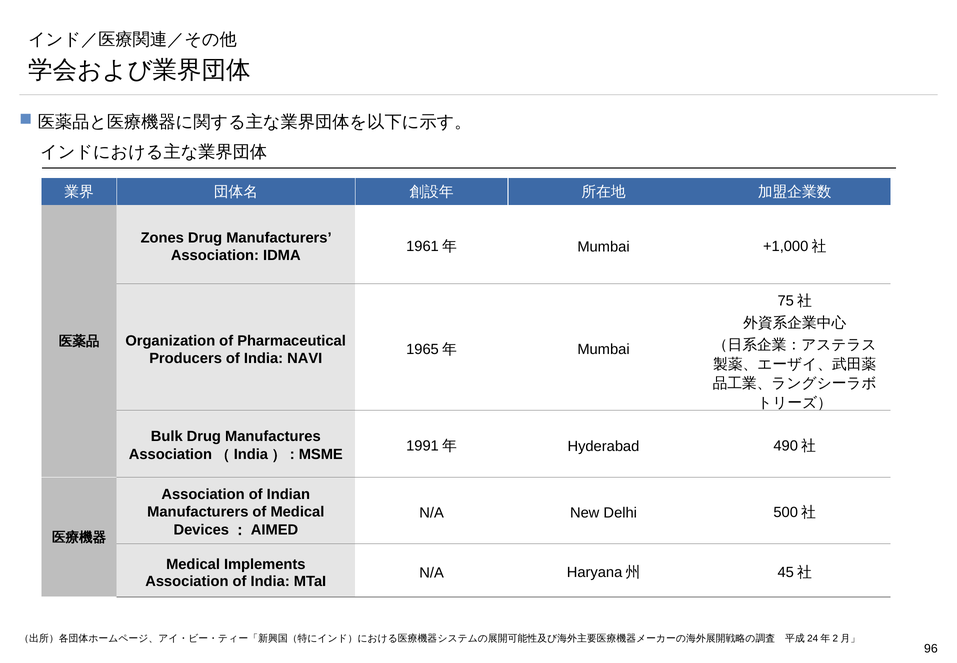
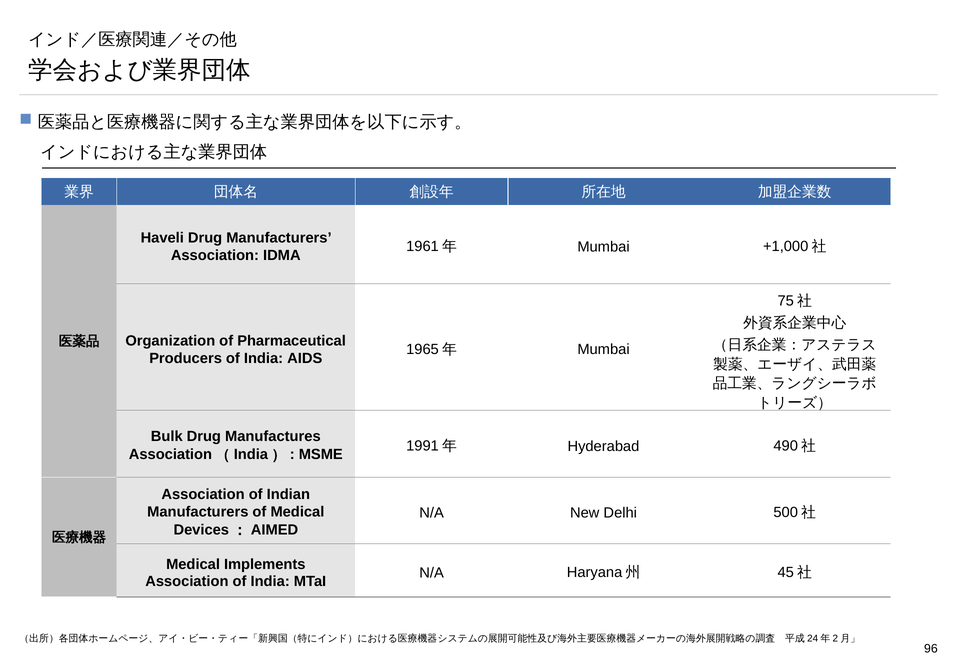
Zones: Zones -> Haveli
NAVI: NAVI -> AIDS
